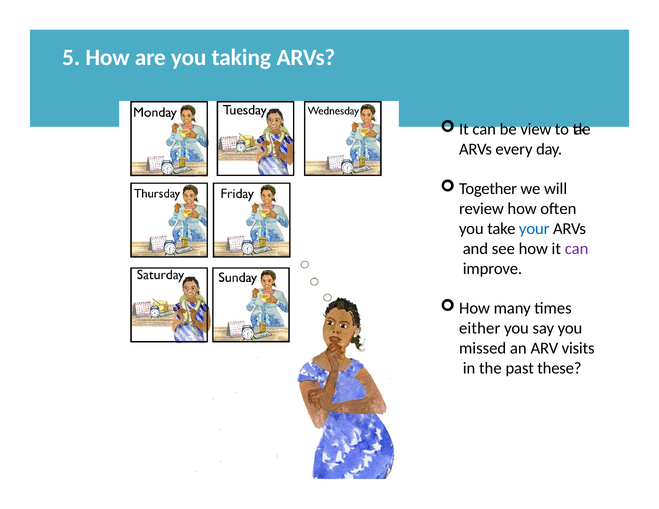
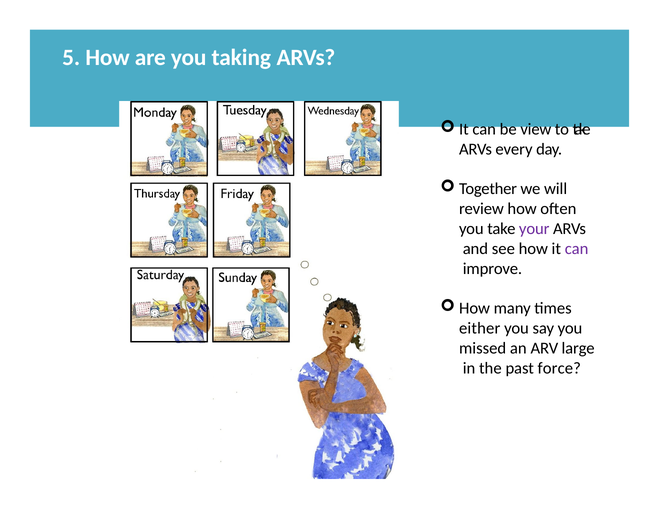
your colour: blue -> purple
visits: visits -> large
these: these -> force
